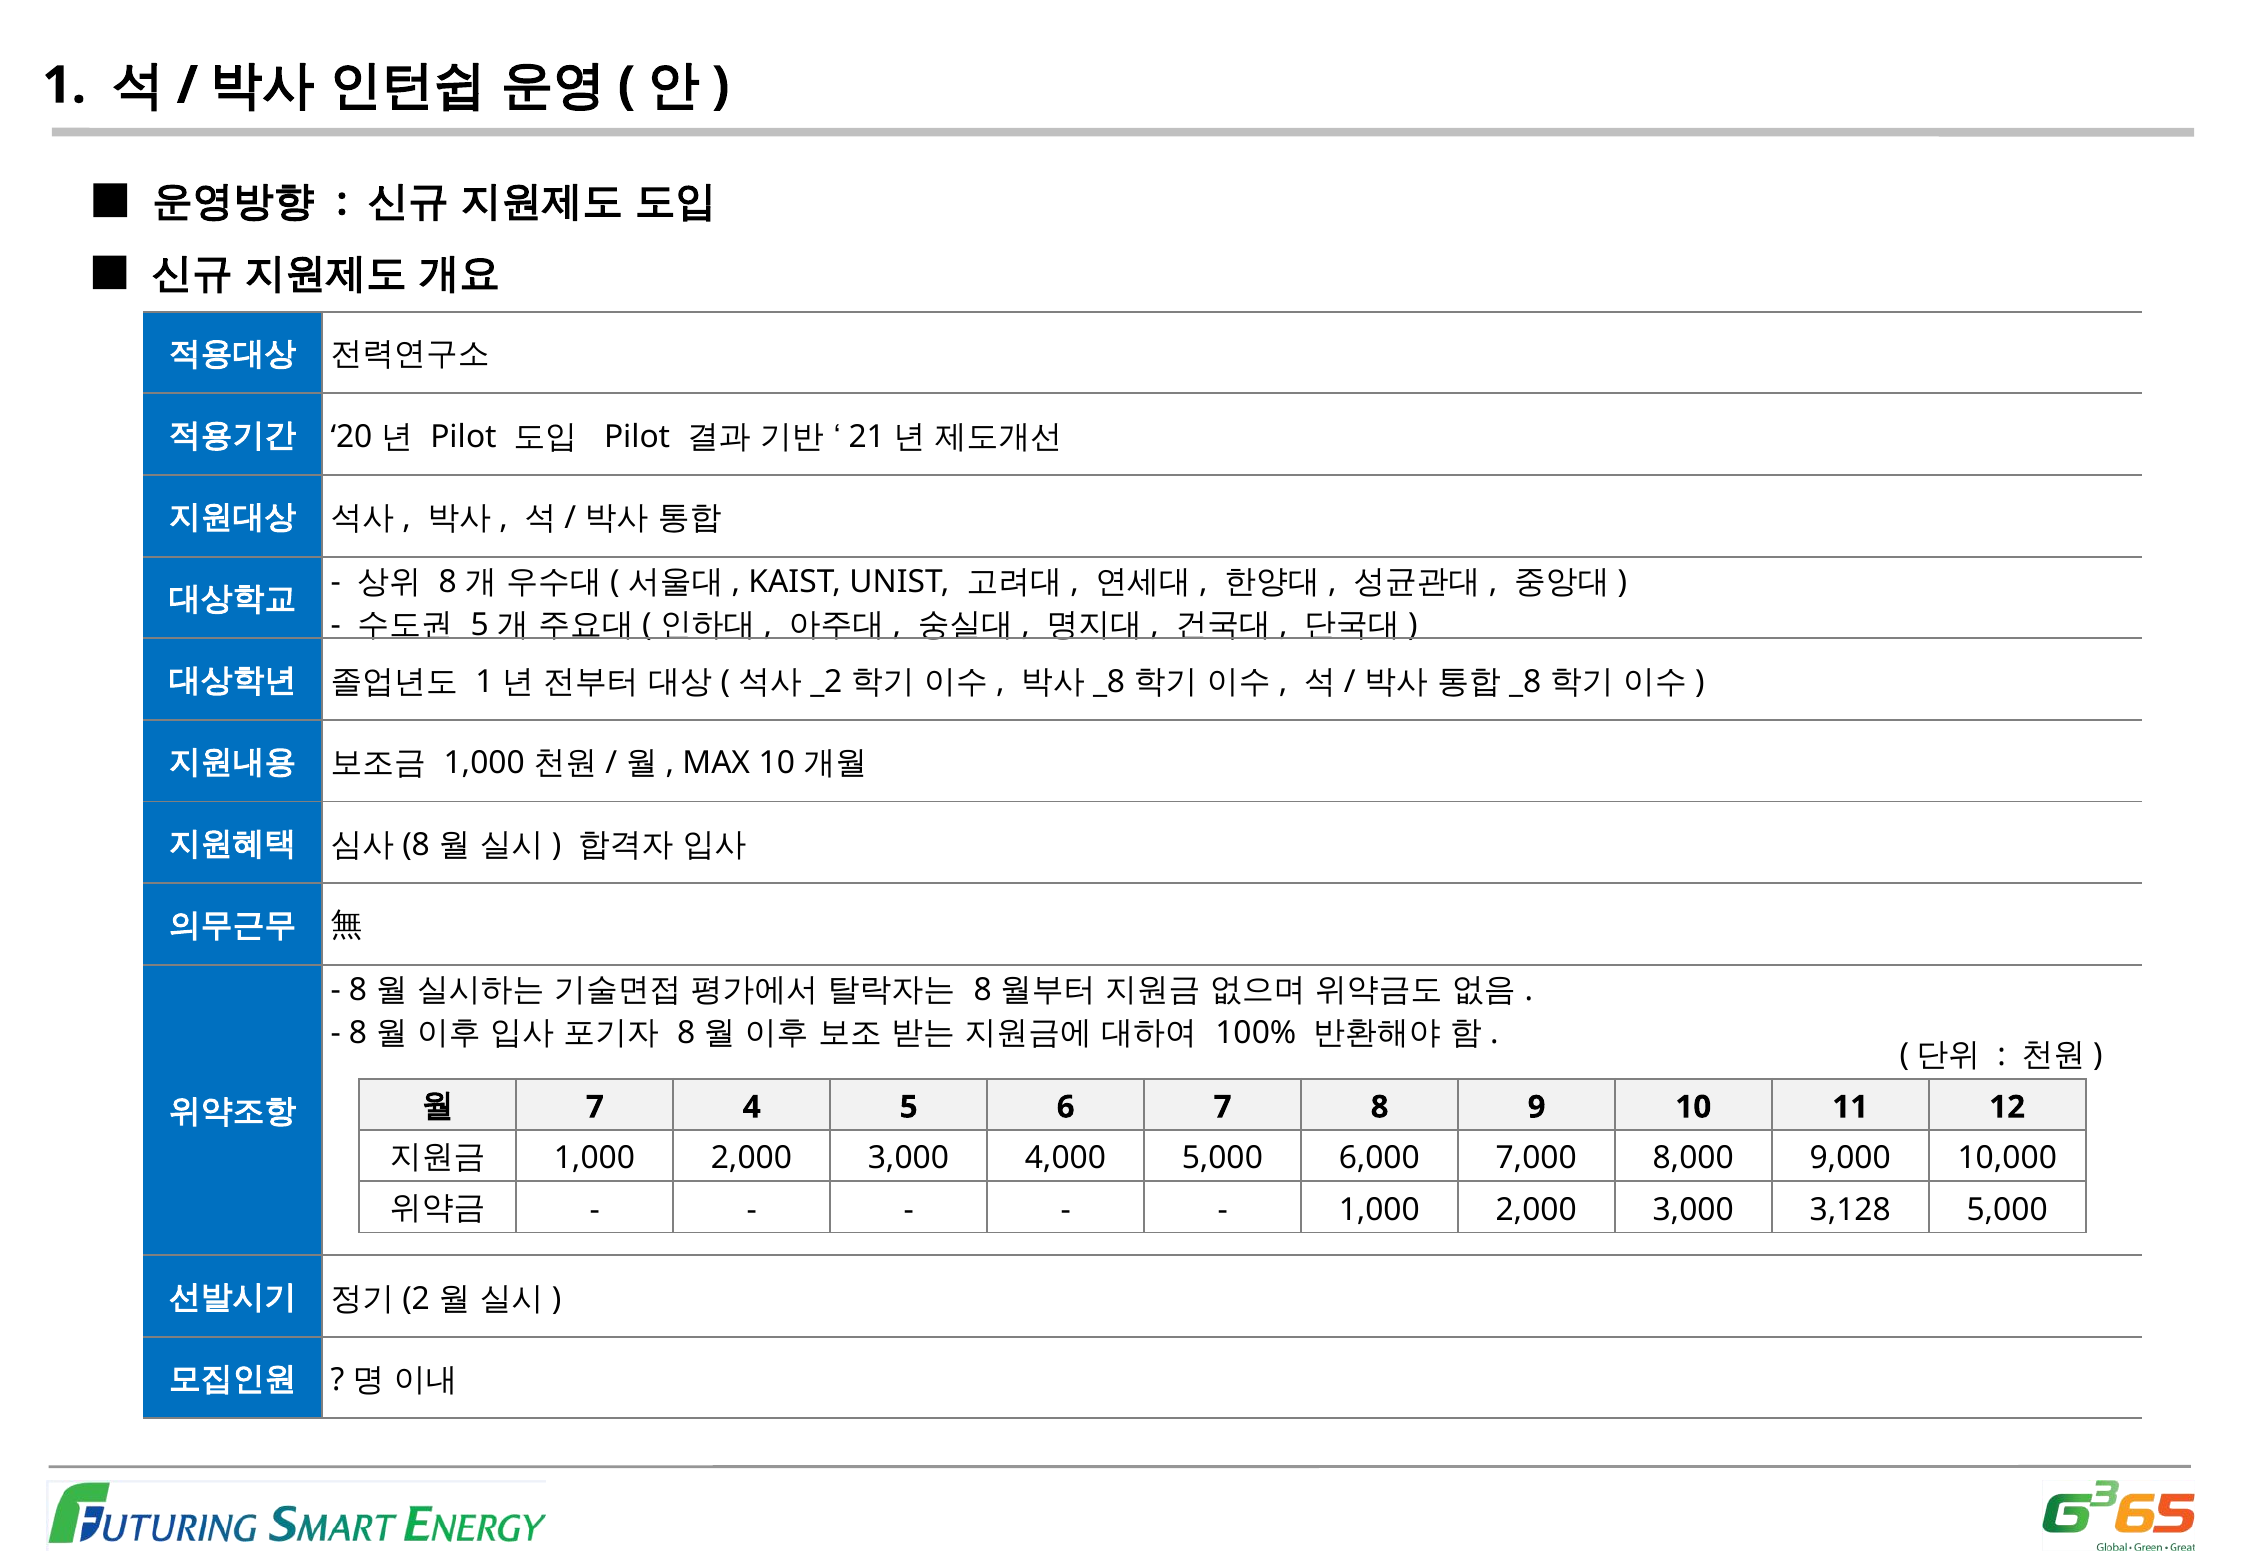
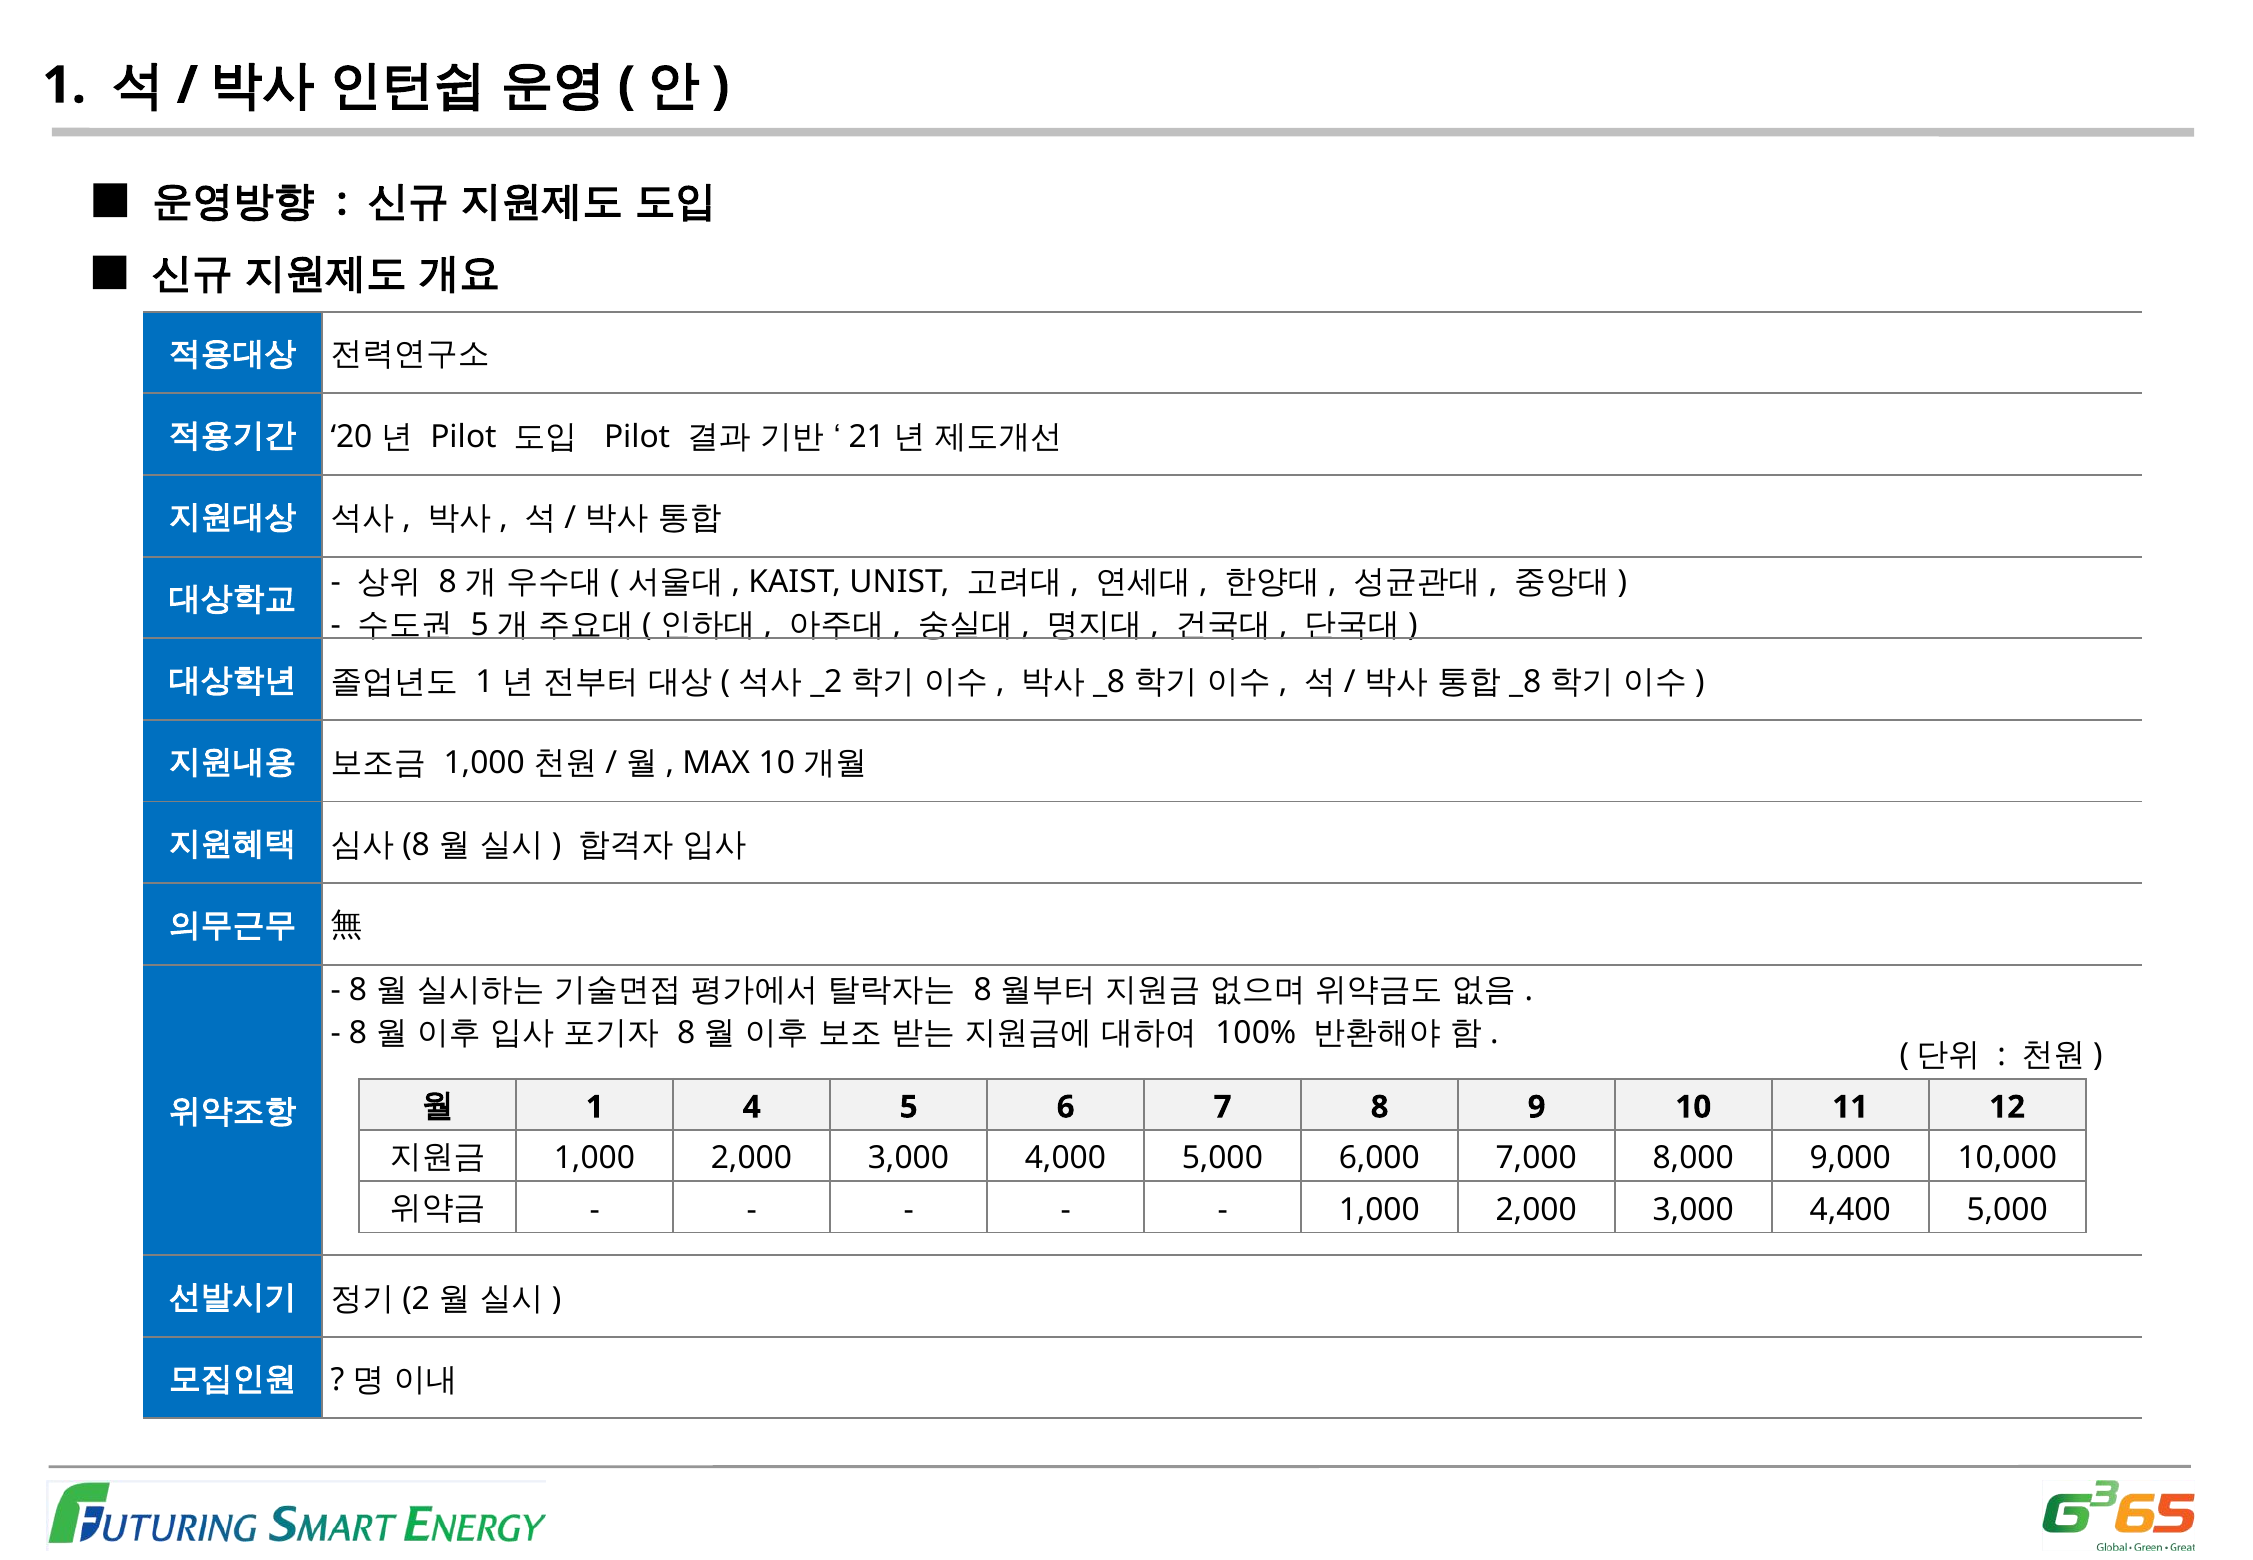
7 at (595, 1107): 7 -> 1
3,128: 3,128 -> 4,400
